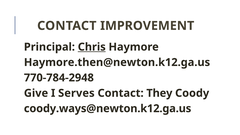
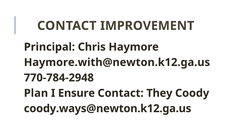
Chris underline: present -> none
Haymore.then@newton.k12.ga.us: Haymore.then@newton.k12.ga.us -> Haymore.with@newton.k12.ga.us
Give: Give -> Plan
Serves: Serves -> Ensure
